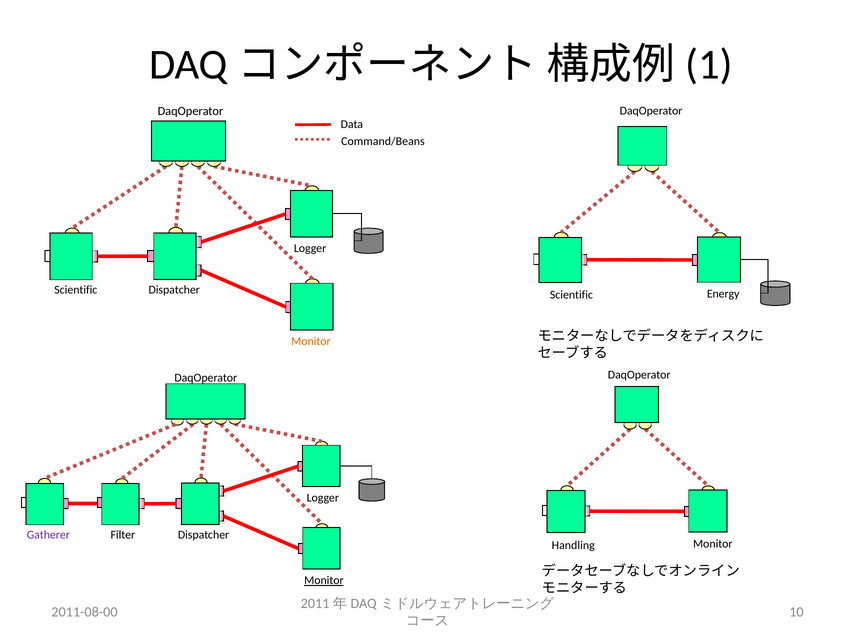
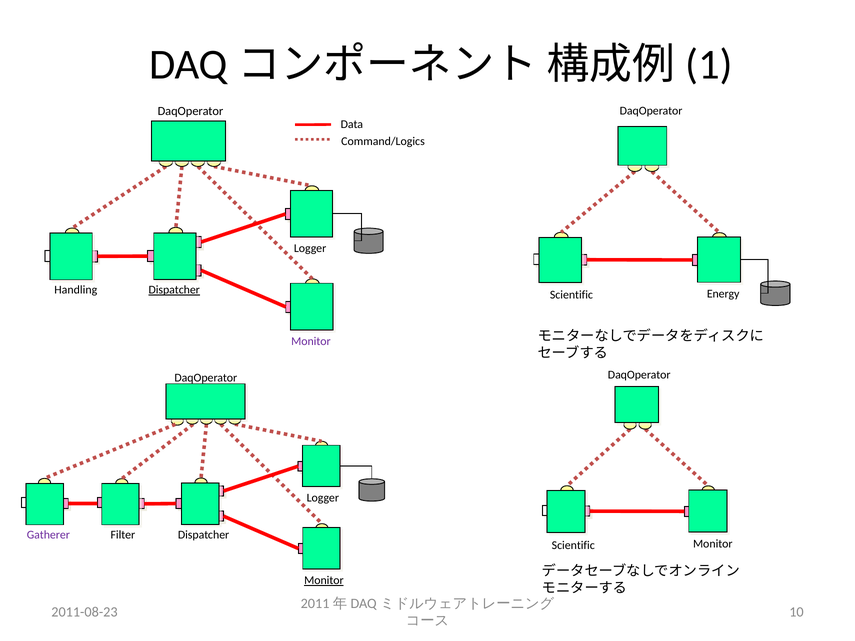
Command/Beans: Command/Beans -> Command/Logics
Scientific at (76, 290): Scientific -> Handling
Dispatcher at (174, 290) underline: none -> present
Monitor at (311, 342) colour: orange -> purple
Handling at (573, 546): Handling -> Scientific
2011-08-00: 2011-08-00 -> 2011-08-23
